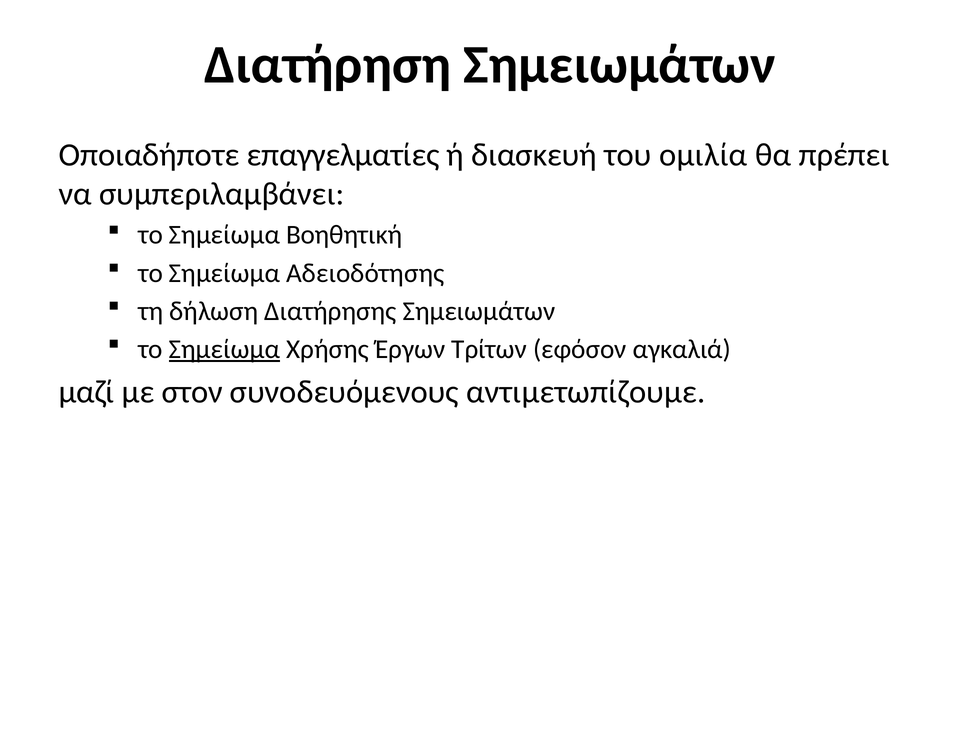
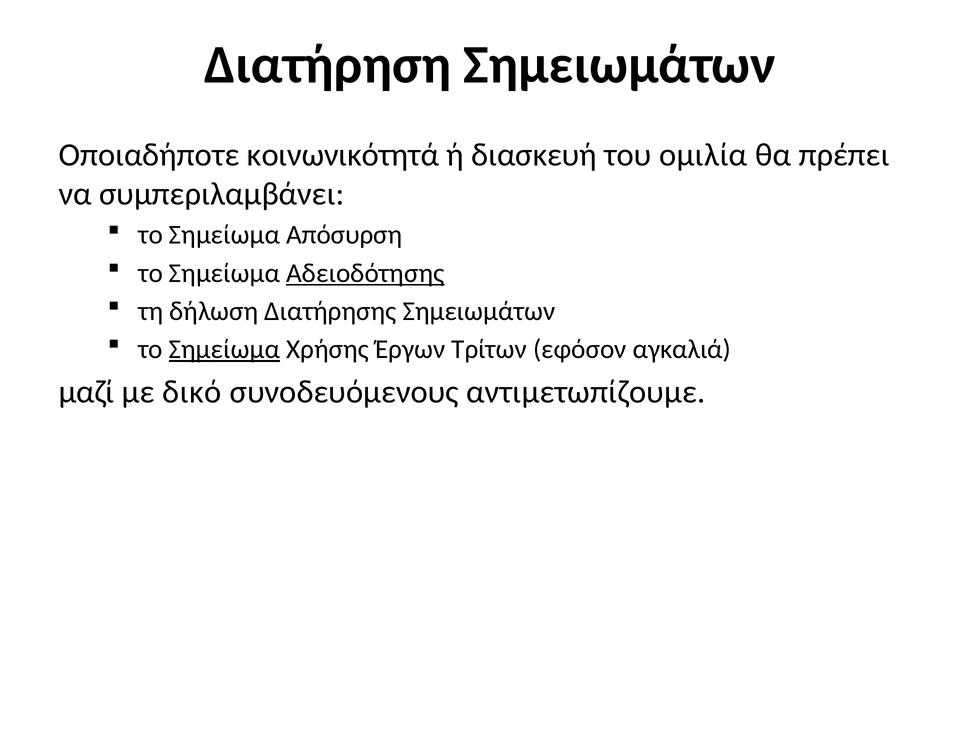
επαγγελματίες: επαγγελματίες -> κοινωνικότητά
Βοηθητική: Βοηθητική -> Απόσυρση
Αδειοδότησης underline: none -> present
στον: στον -> δικό
